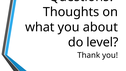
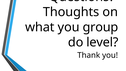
about: about -> group
